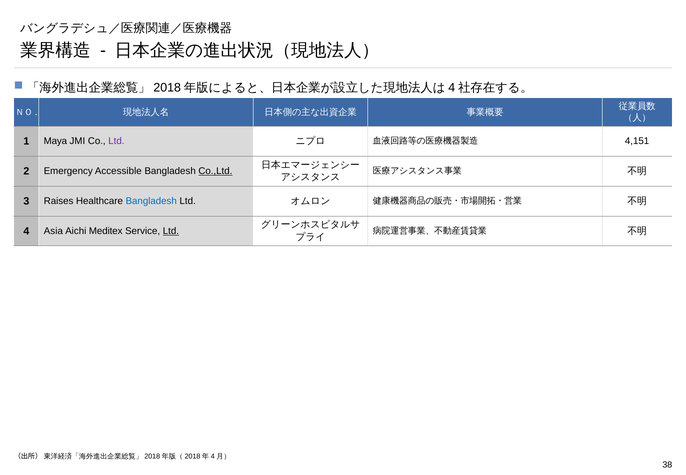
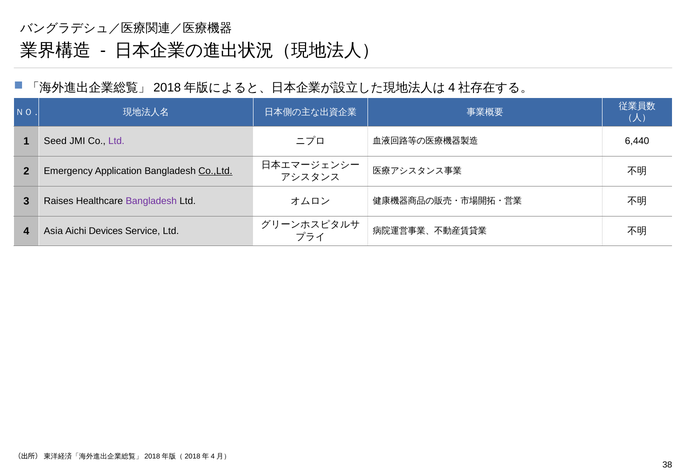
Maya: Maya -> Seed
4,151: 4,151 -> 6,440
Accessible: Accessible -> Application
Bangladesh at (151, 201) colour: blue -> purple
Meditex: Meditex -> Devices
Ltd at (171, 231) underline: present -> none
